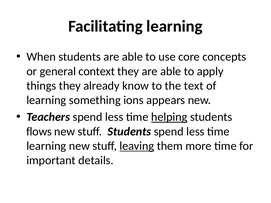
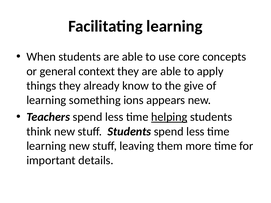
text: text -> give
flows: flows -> think
leaving underline: present -> none
